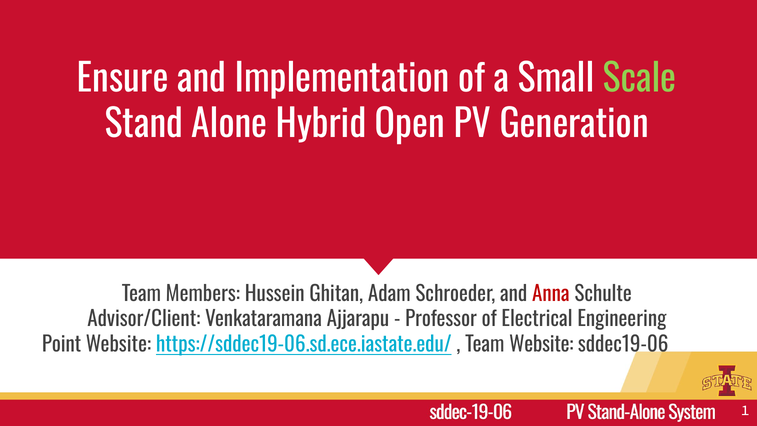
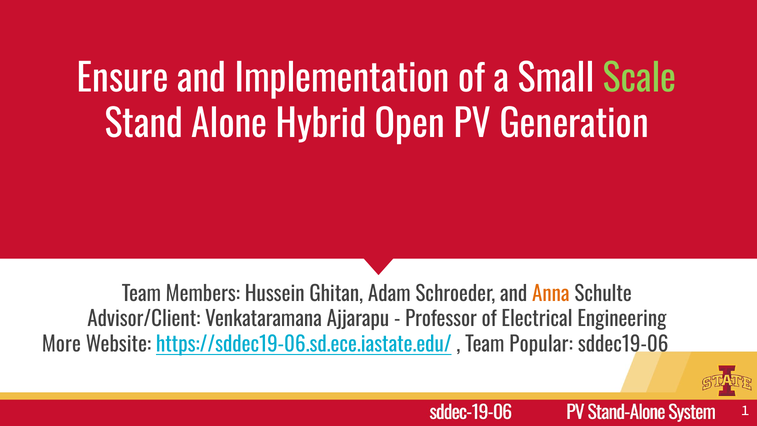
Anna colour: red -> orange
Point: Point -> More
Team Website: Website -> Popular
